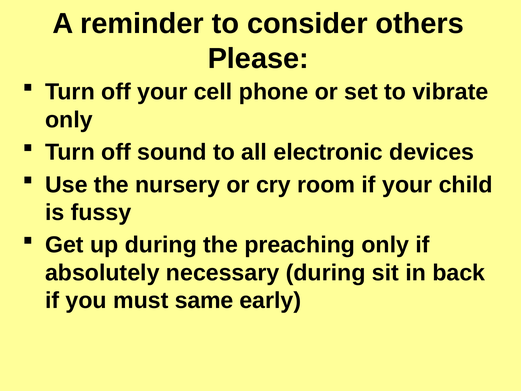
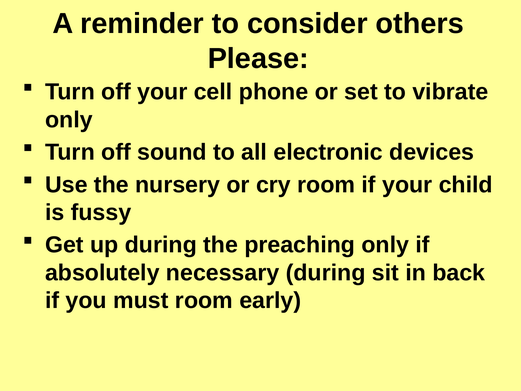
must same: same -> room
